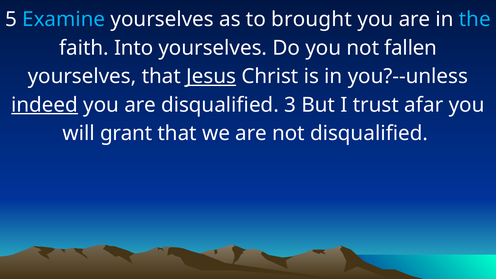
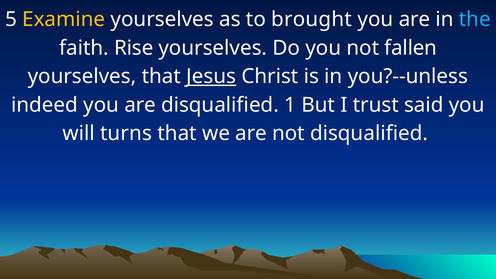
Examine colour: light blue -> yellow
Into: Into -> Rise
indeed underline: present -> none
3: 3 -> 1
afar: afar -> said
grant: grant -> turns
